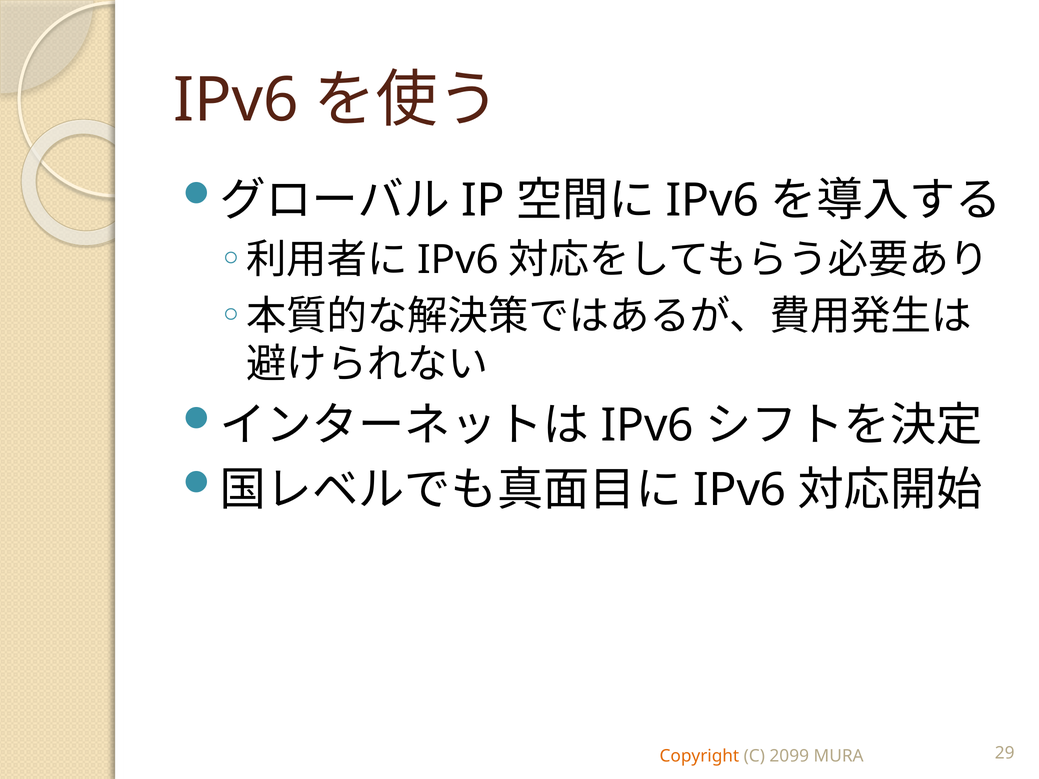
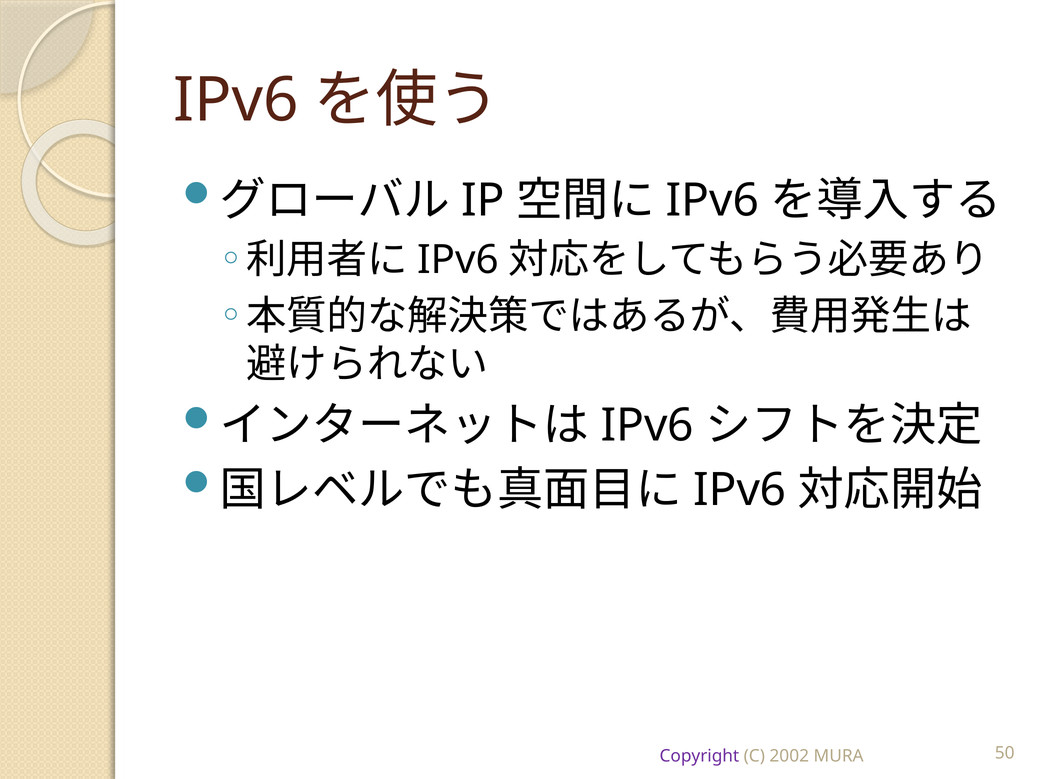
Copyright colour: orange -> purple
2099: 2099 -> 2002
29: 29 -> 50
